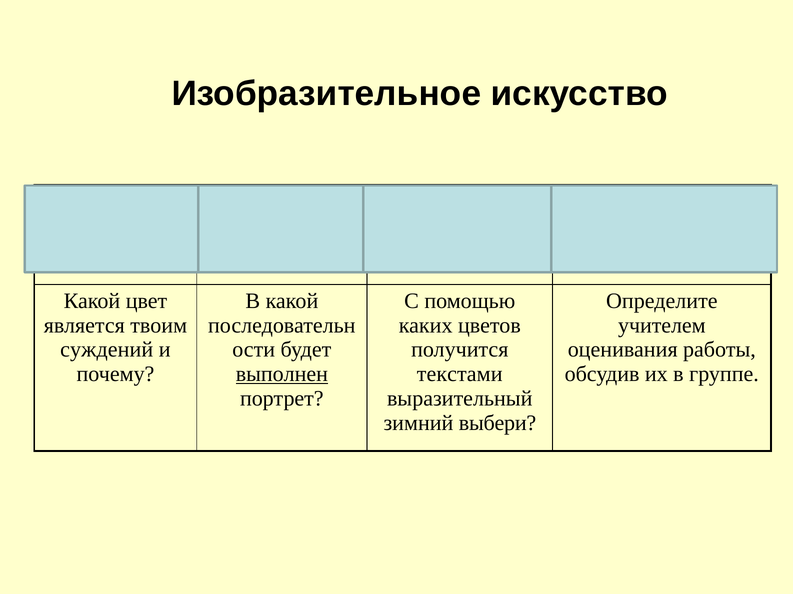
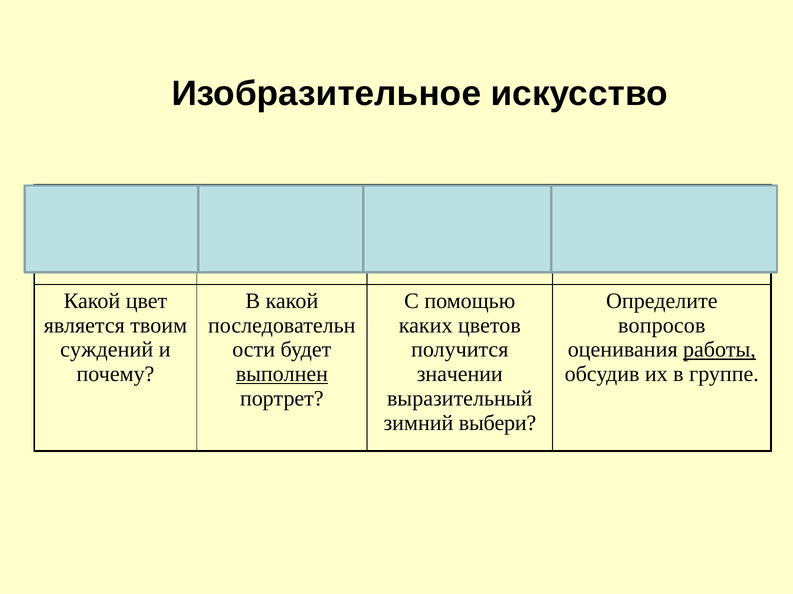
учителем: учителем -> вопросов
работы underline: none -> present
текстами: текстами -> значении
